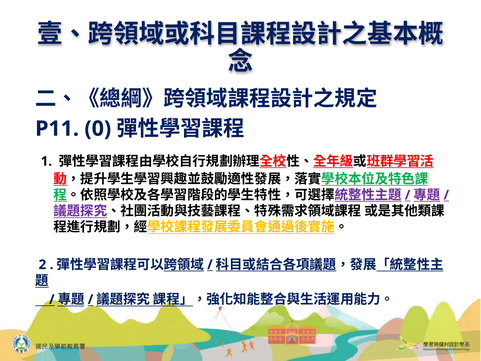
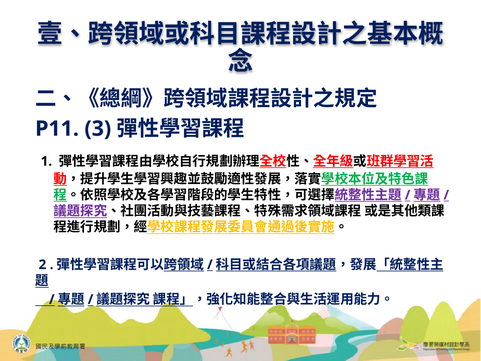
0: 0 -> 3
